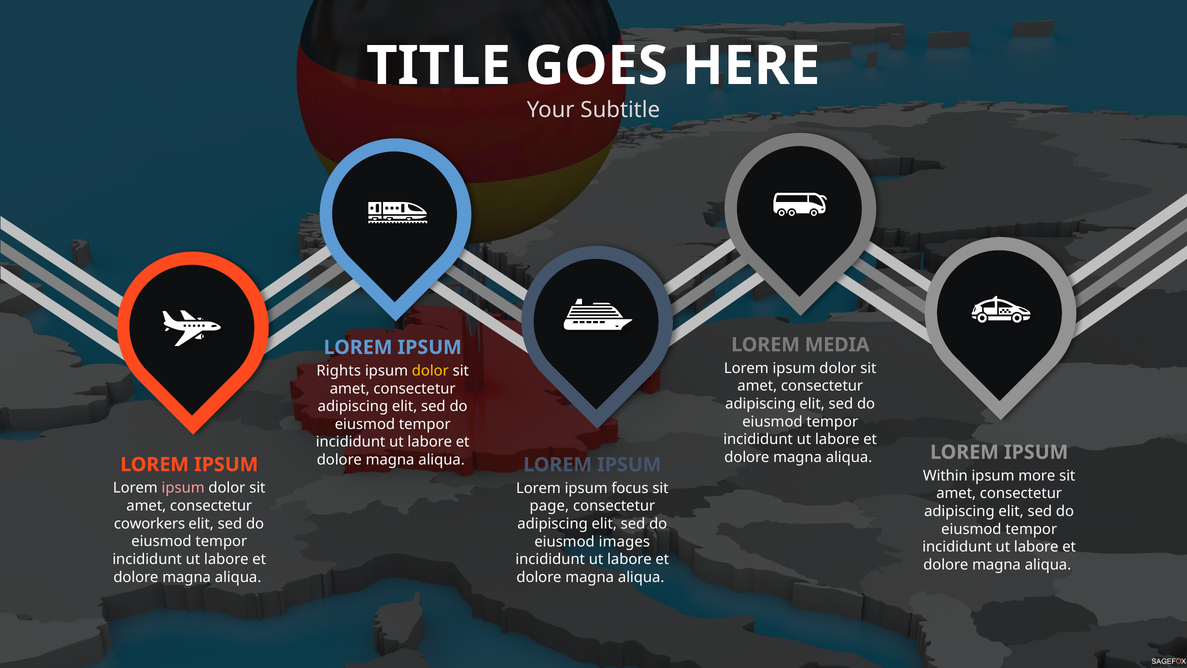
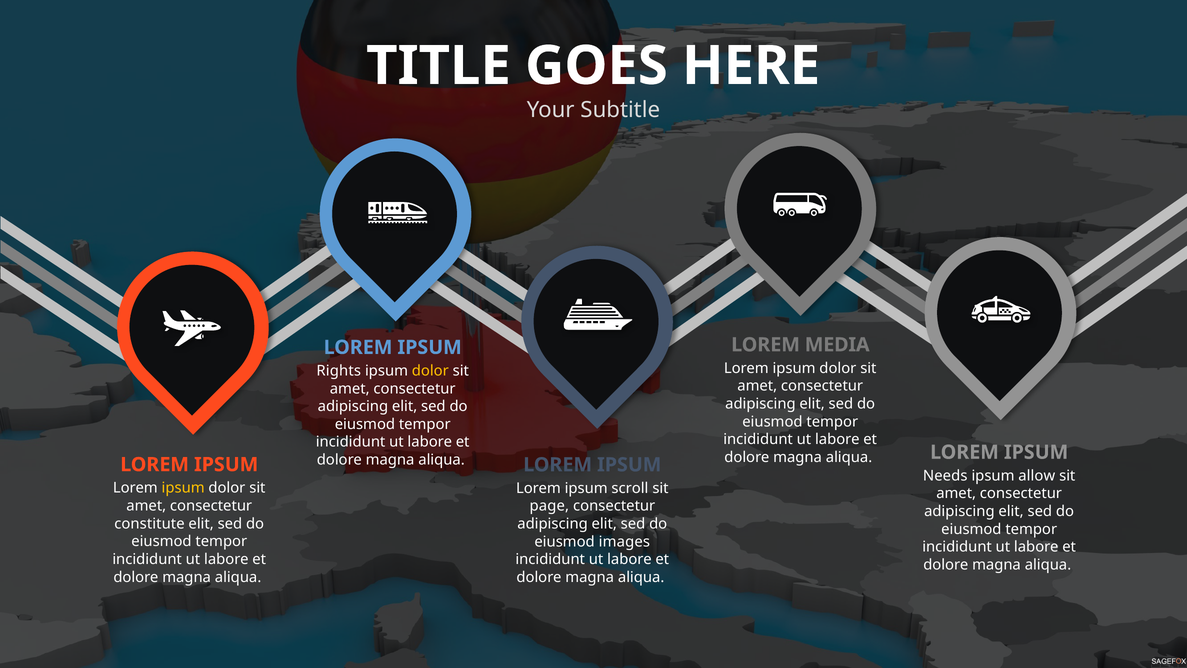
Within: Within -> Needs
more: more -> allow
ipsum at (183, 488) colour: pink -> yellow
focus: focus -> scroll
coworkers: coworkers -> constitute
